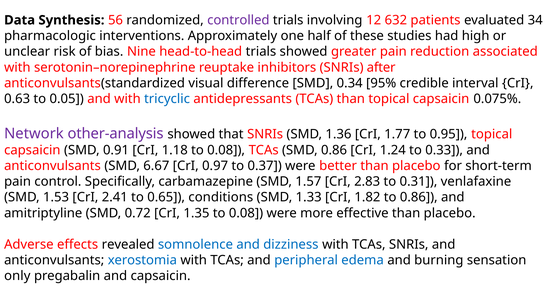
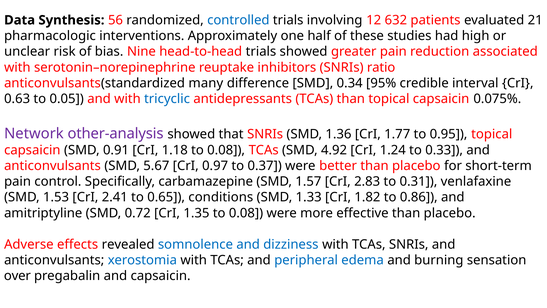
controlled colour: purple -> blue
34: 34 -> 21
after: after -> ratio
visual: visual -> many
SMD 0.86: 0.86 -> 4.92
6.67: 6.67 -> 5.67
only: only -> over
